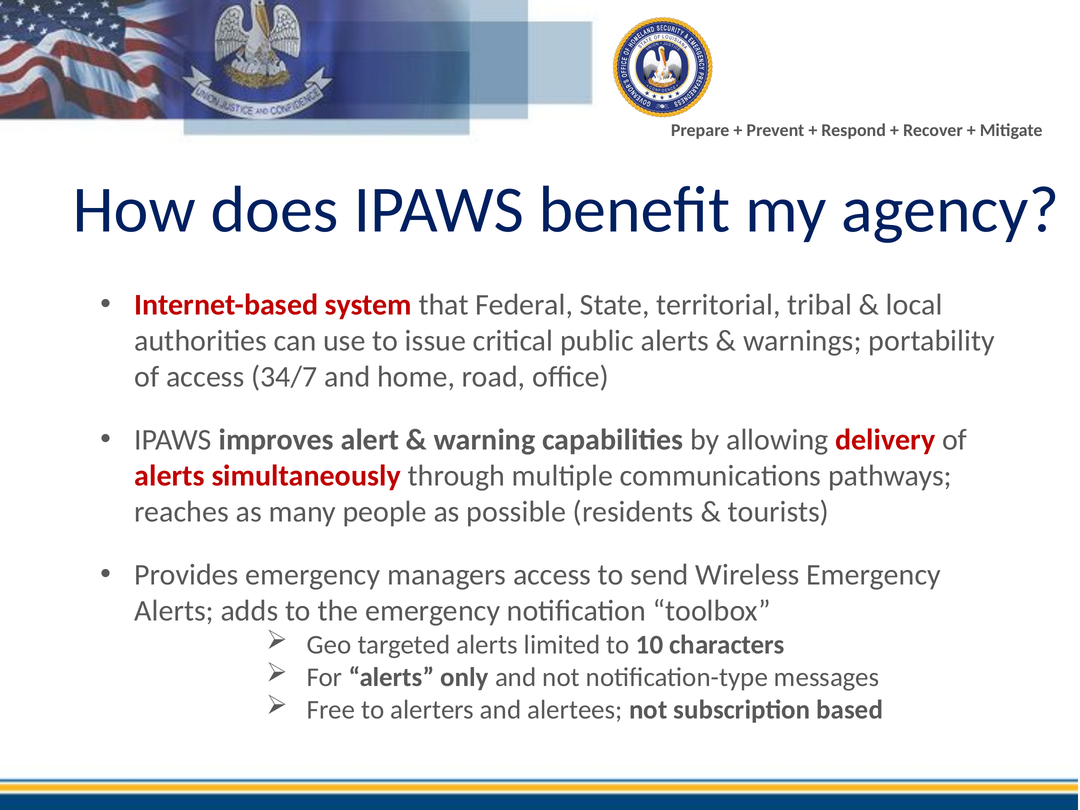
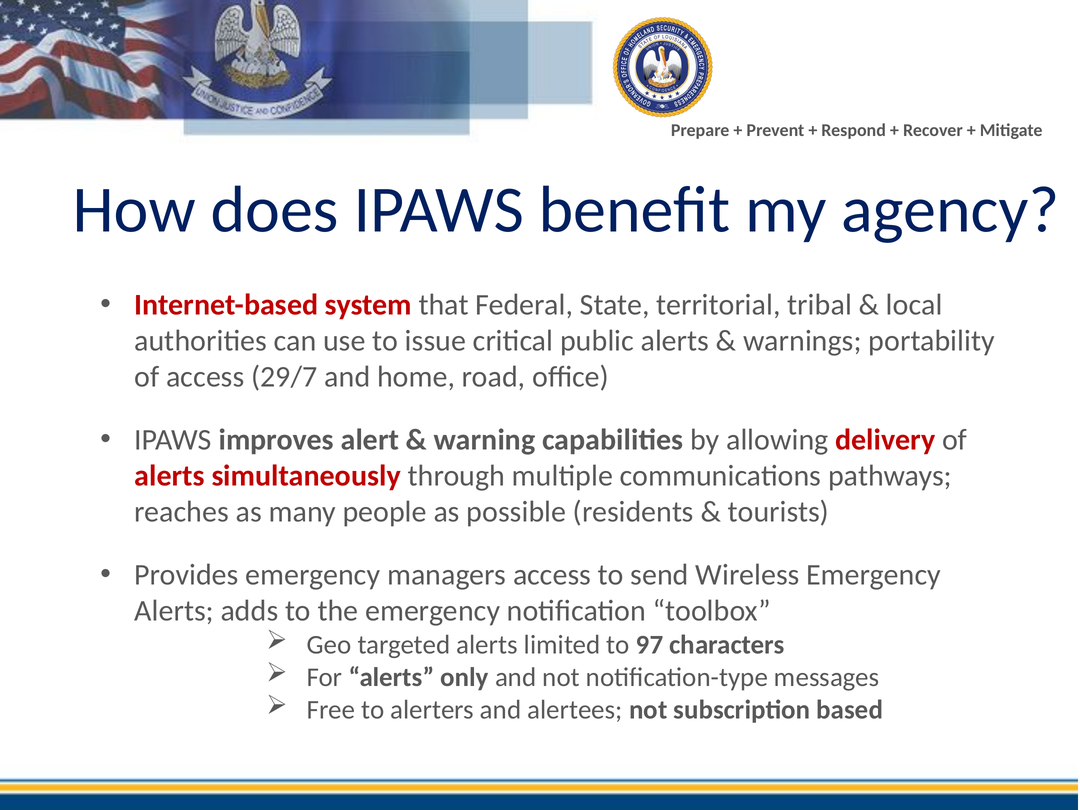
34/7: 34/7 -> 29/7
10: 10 -> 97
